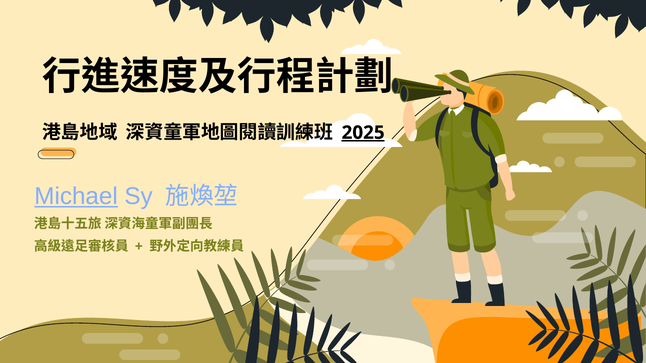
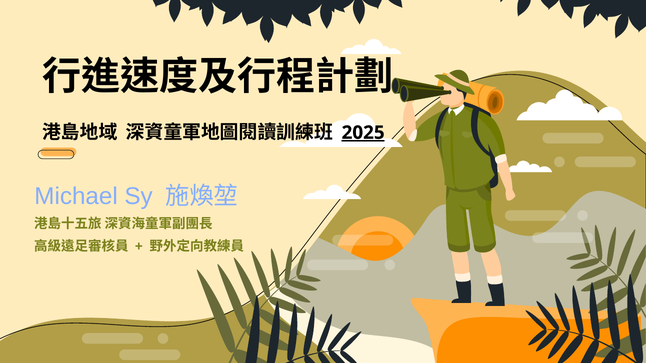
Michael underline: present -> none
